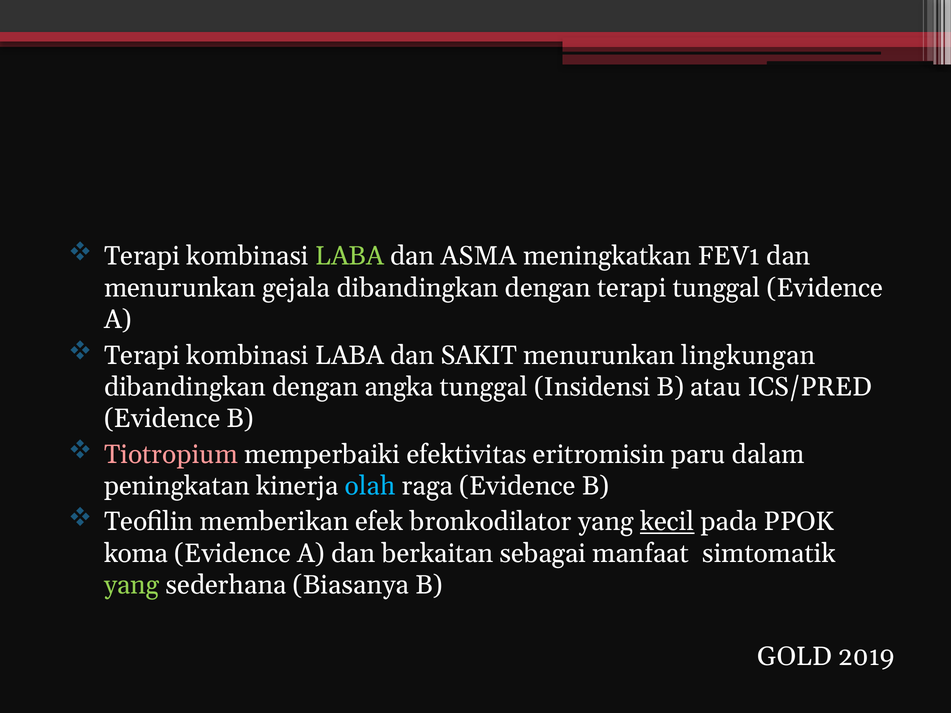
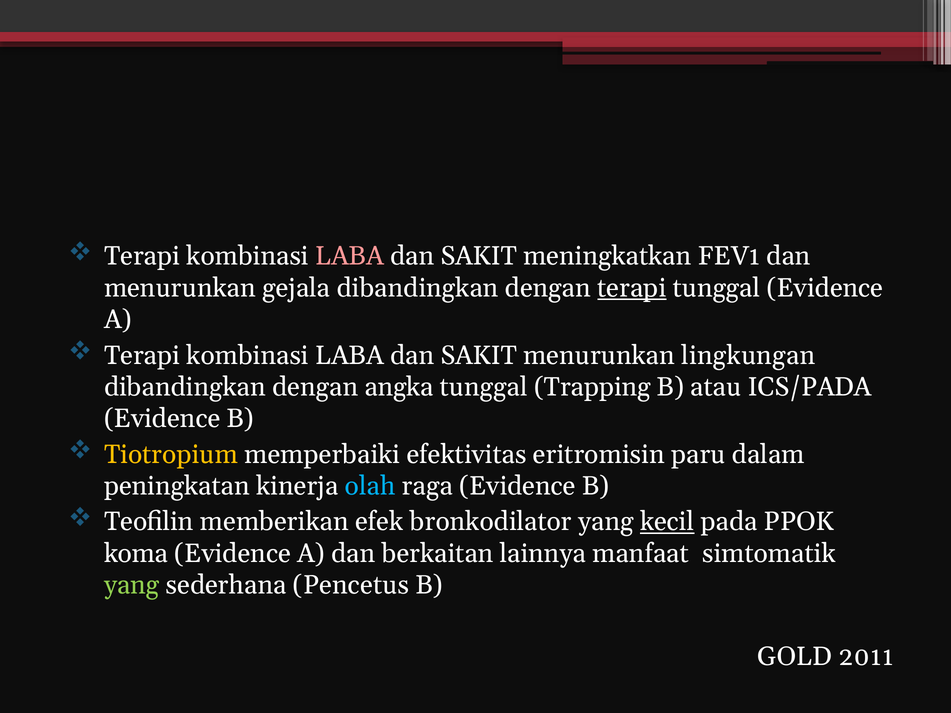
LABA at (349, 256) colour: light green -> pink
ASMA at (479, 256): ASMA -> SAKIT
terapi at (632, 288) underline: none -> present
Insidensi: Insidensi -> Trapping
ICS/PRED: ICS/PRED -> ICS/PADA
Tiotropium colour: pink -> yellow
sebagai: sebagai -> lainnya
Biasanya: Biasanya -> Pencetus
2019: 2019 -> 2011
